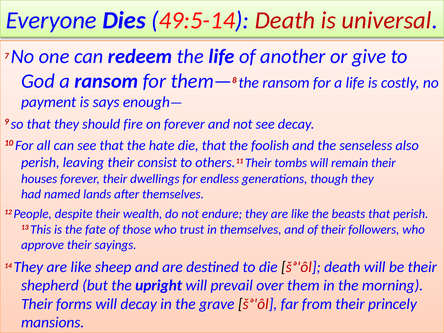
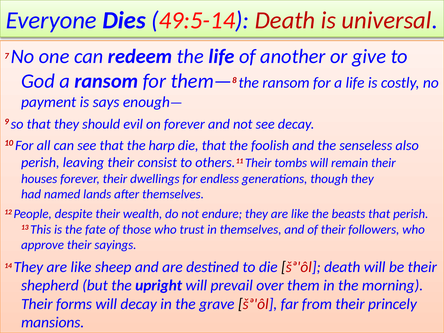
fire: fire -> evil
hate: hate -> harp
